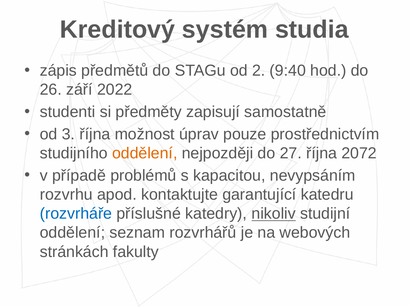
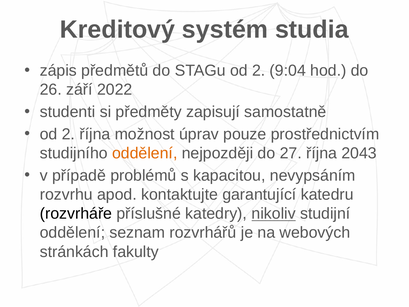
9:40: 9:40 -> 9:04
3 at (68, 134): 3 -> 2
2072: 2072 -> 2043
rozvrháře colour: blue -> black
